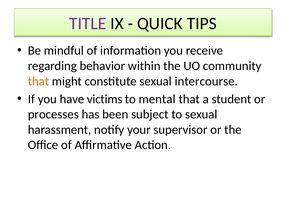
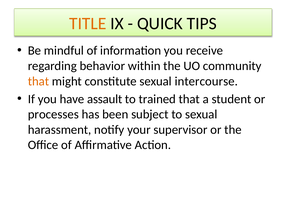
TITLE colour: purple -> orange
victims: victims -> assault
mental: mental -> trained
